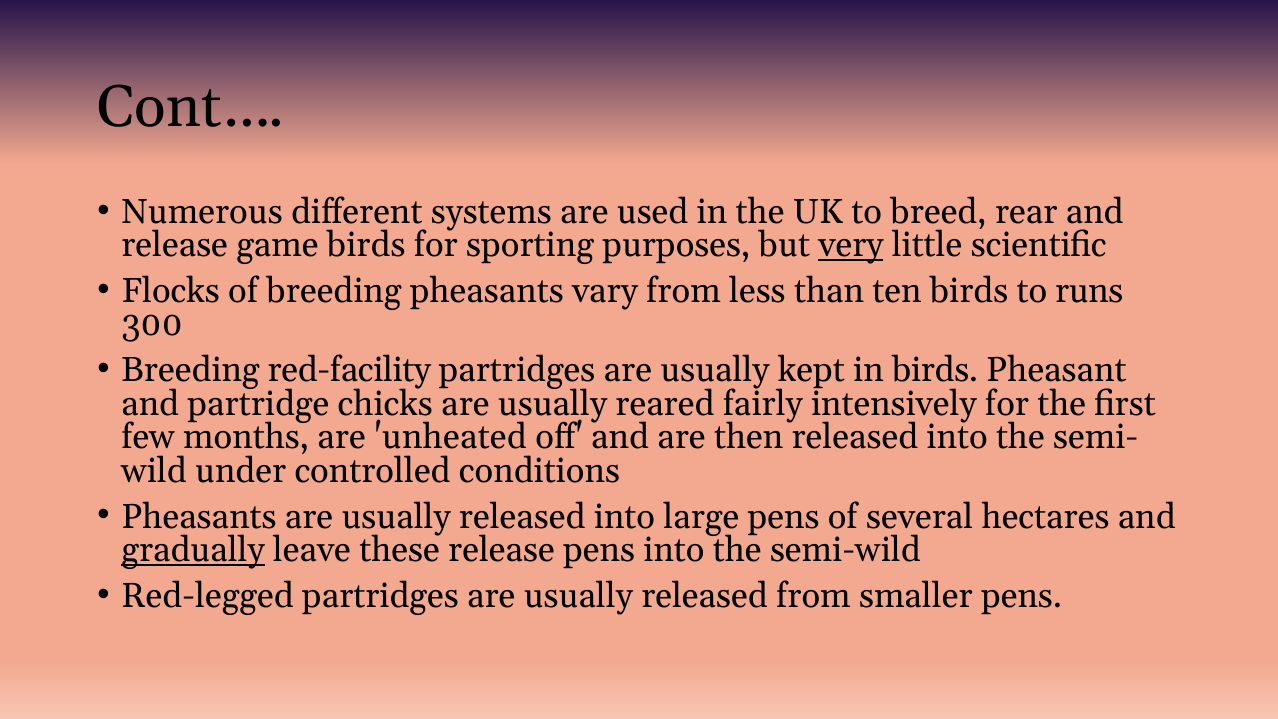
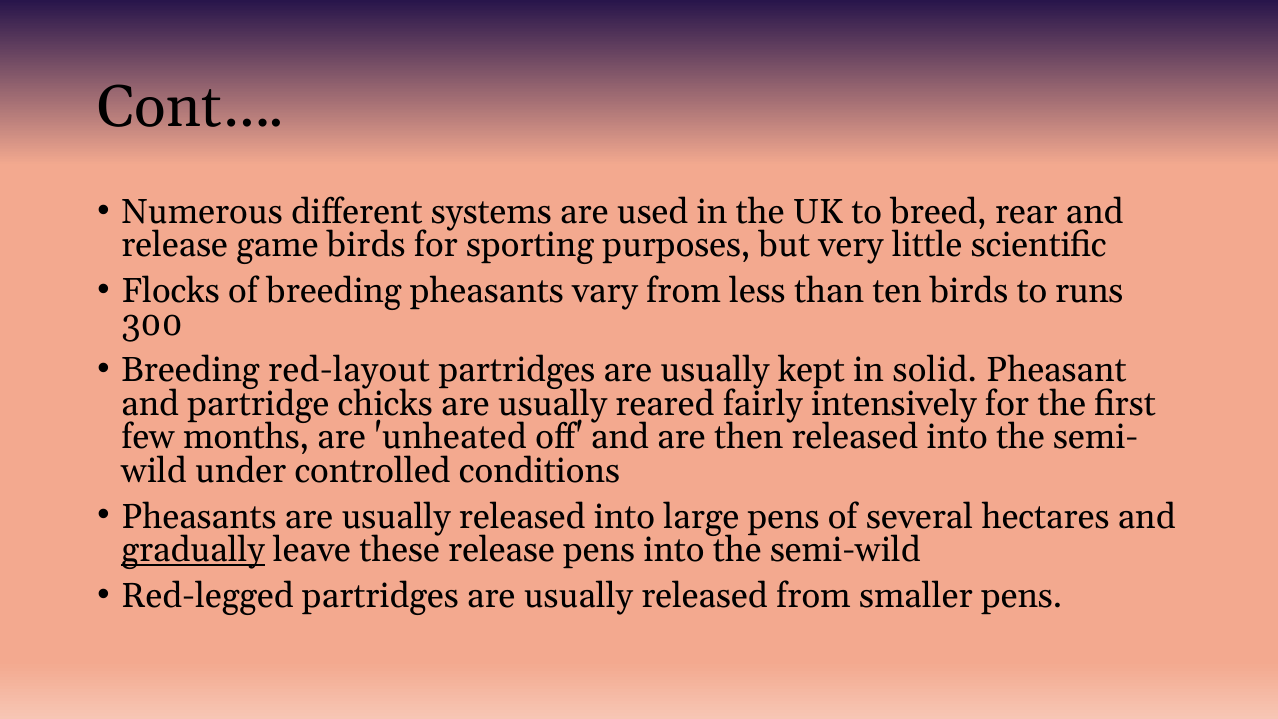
very underline: present -> none
red-facility: red-facility -> red-layout
in birds: birds -> solid
